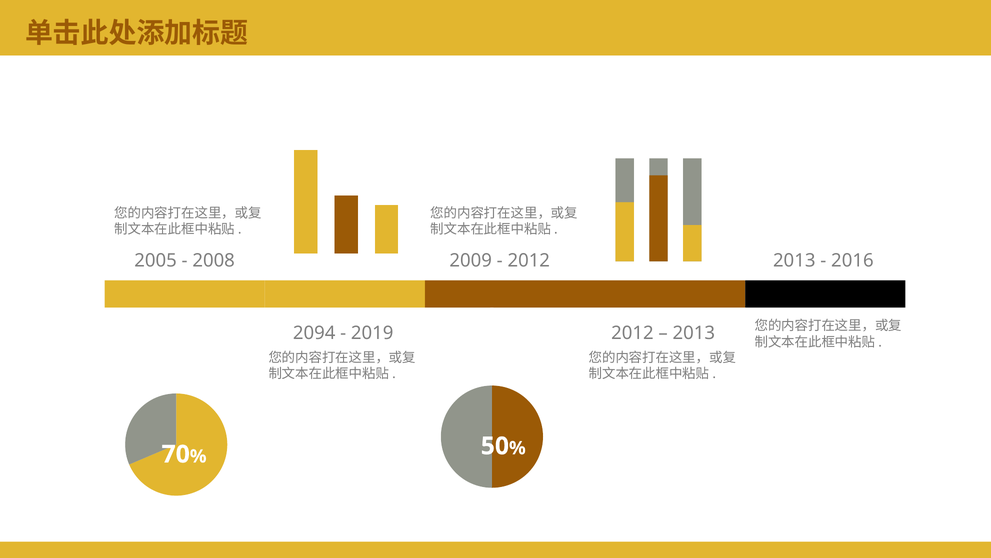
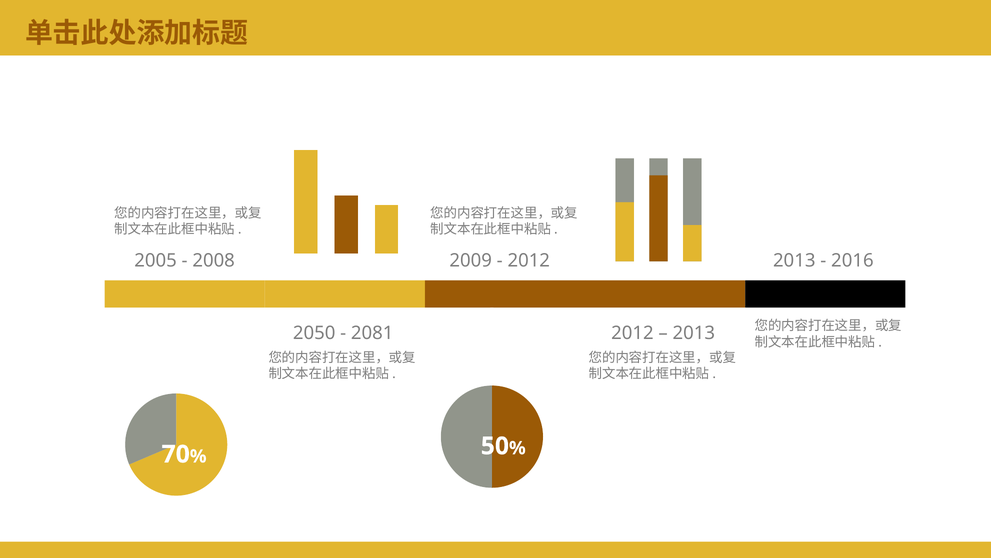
2094: 2094 -> 2050
2019: 2019 -> 2081
